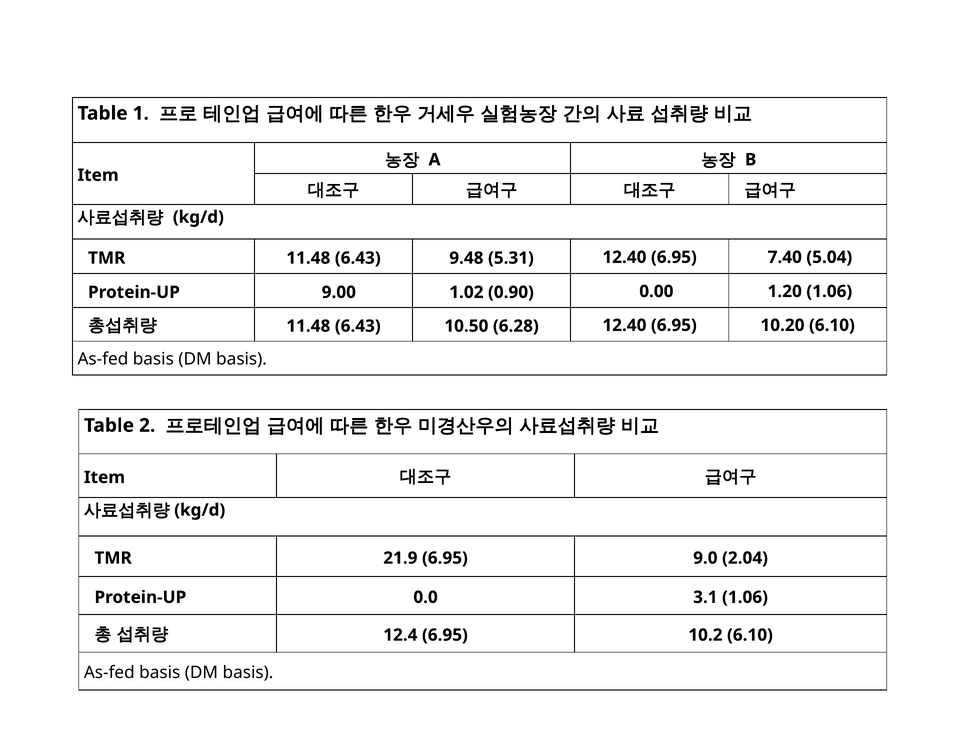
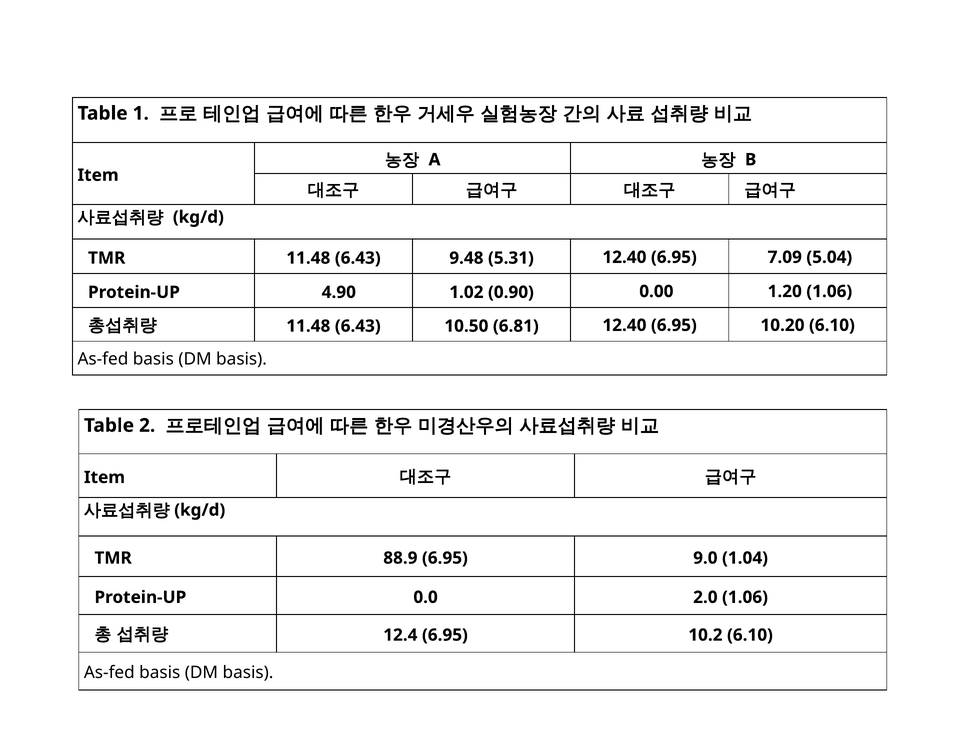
7.40: 7.40 -> 7.09
9.00: 9.00 -> 4.90
6.28: 6.28 -> 6.81
21.9: 21.9 -> 88.9
2.04: 2.04 -> 1.04
3.1: 3.1 -> 2.0
